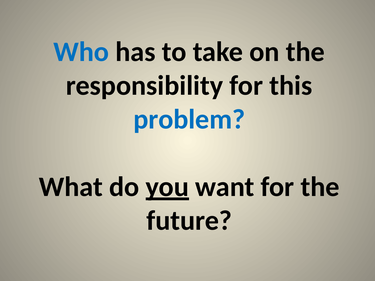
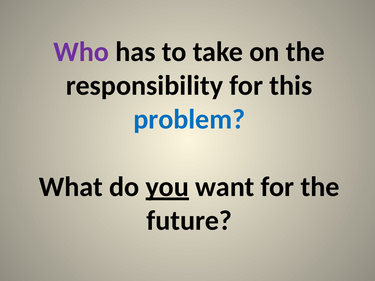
Who colour: blue -> purple
